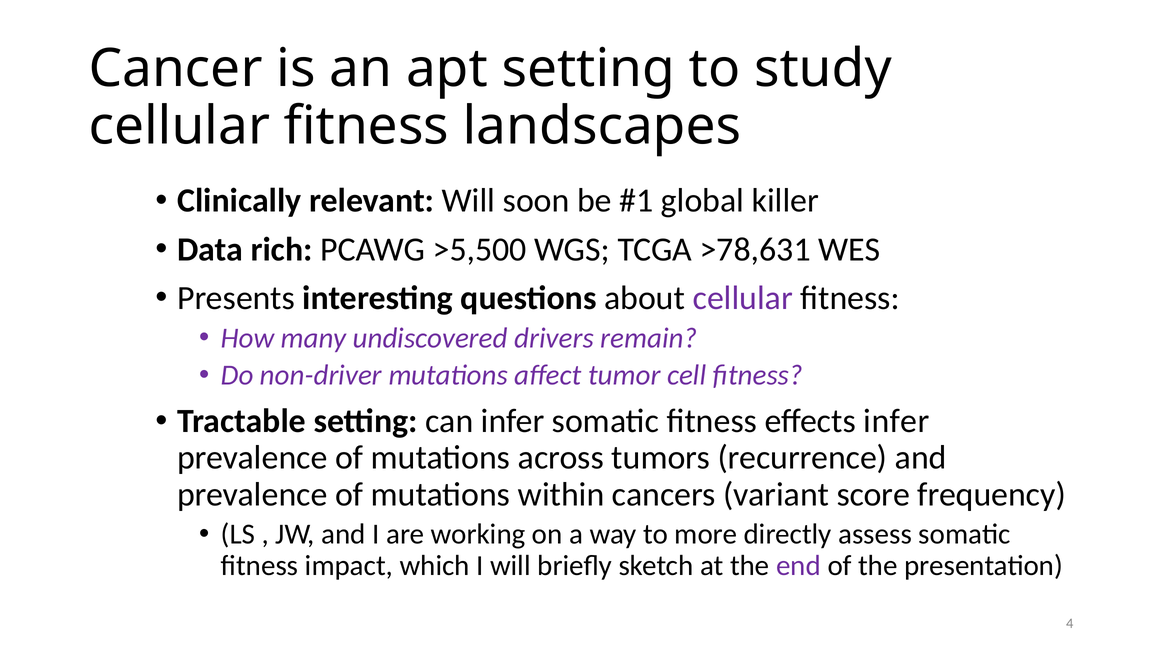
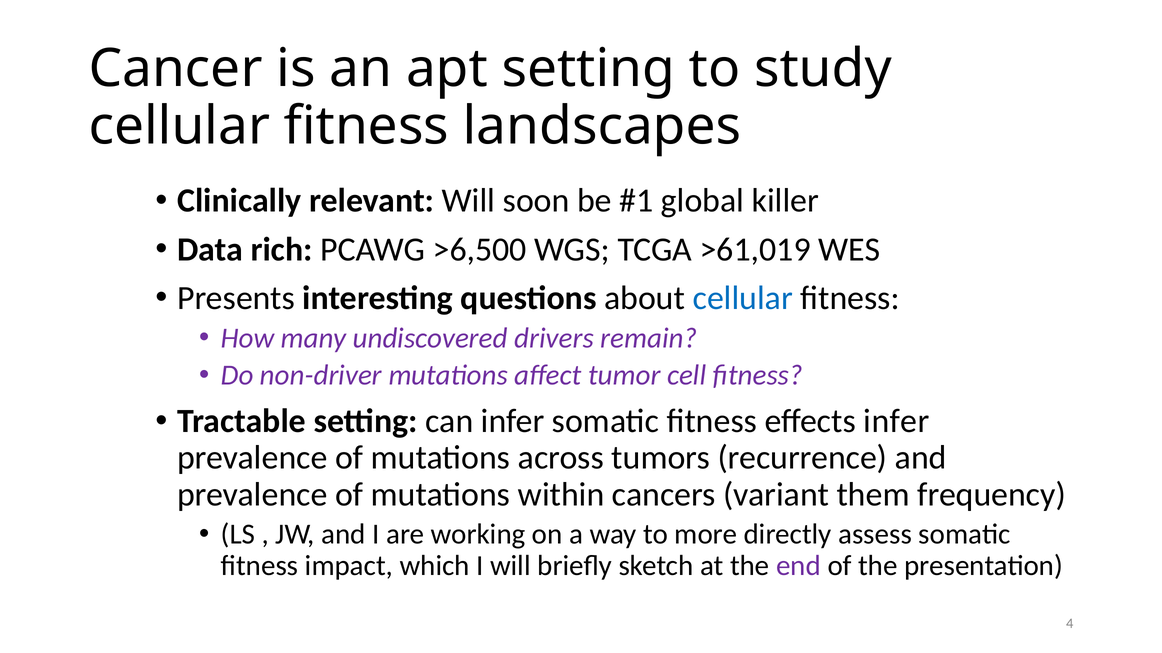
>5,500: >5,500 -> >6,500
>78,631: >78,631 -> >61,019
cellular at (743, 298) colour: purple -> blue
score: score -> them
